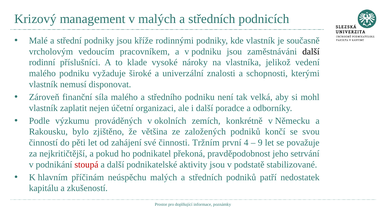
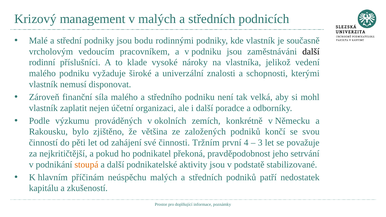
kříže: kříže -> bodu
9: 9 -> 3
stoupá colour: red -> orange
